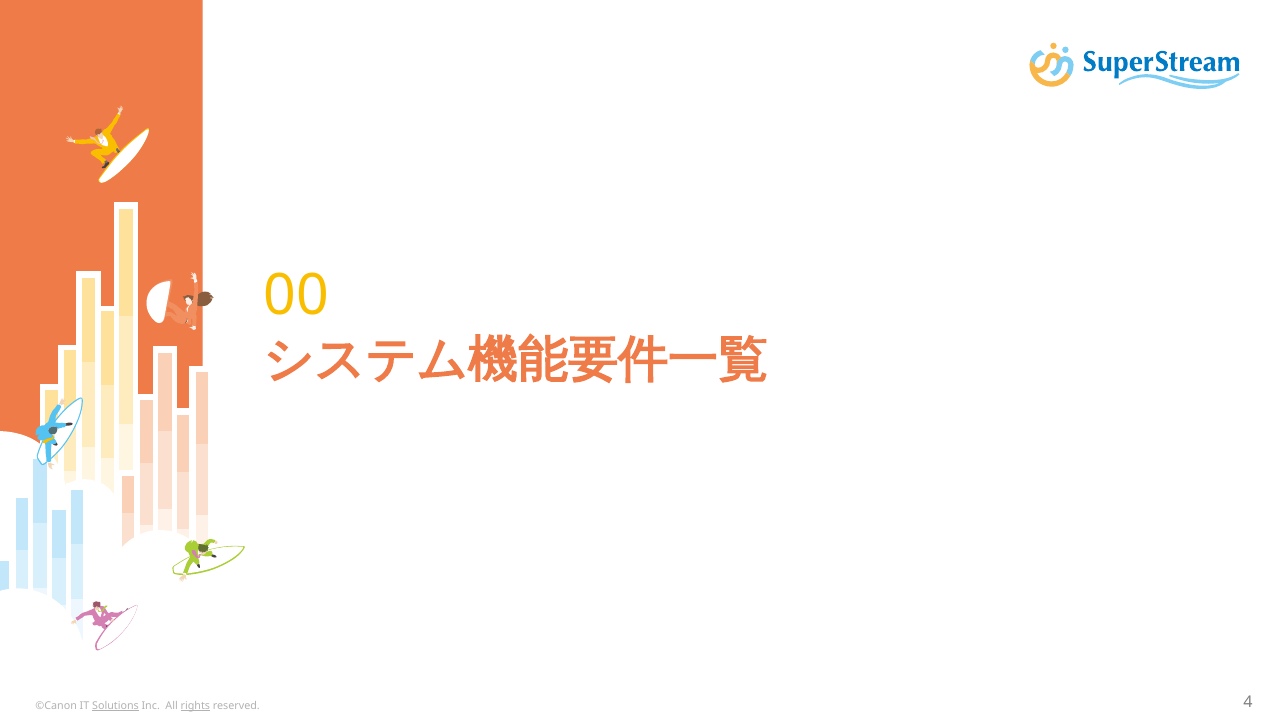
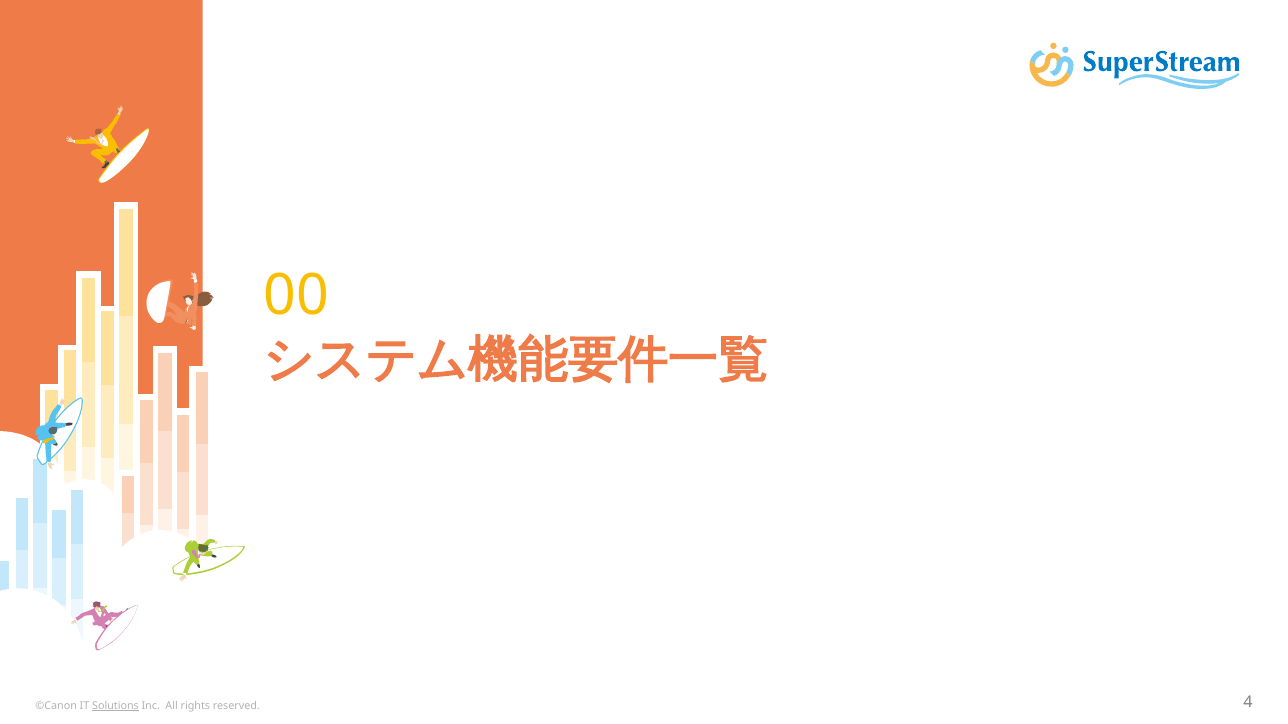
rights underline: present -> none
